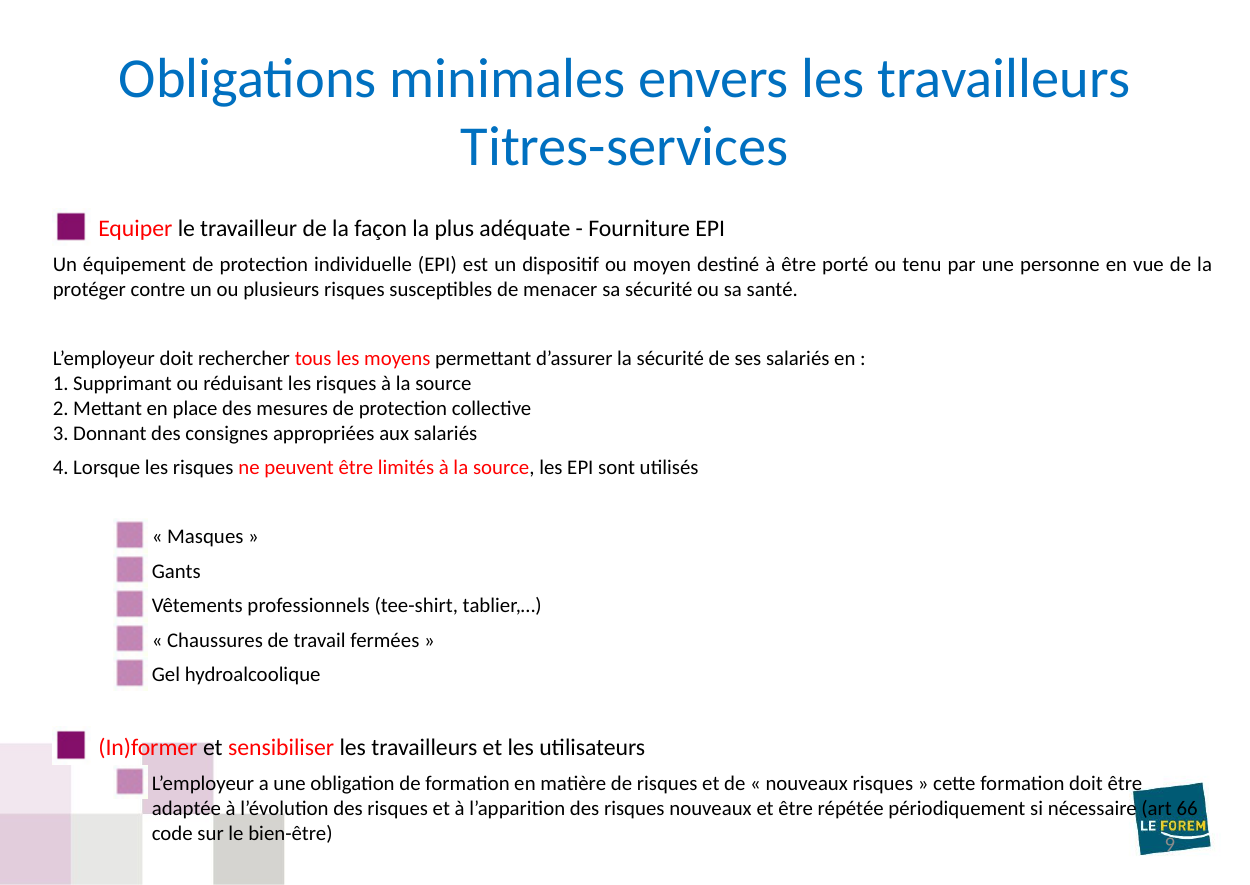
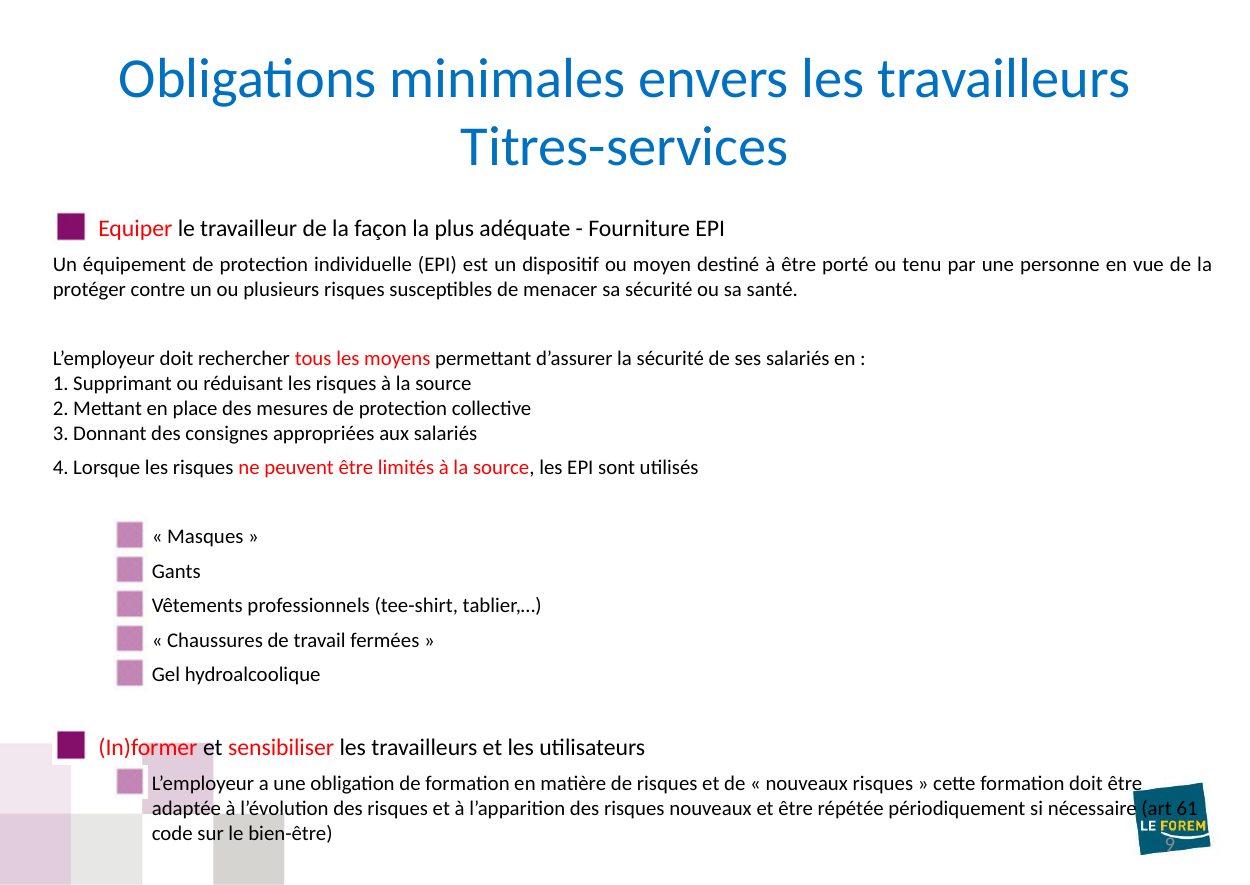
66: 66 -> 61
